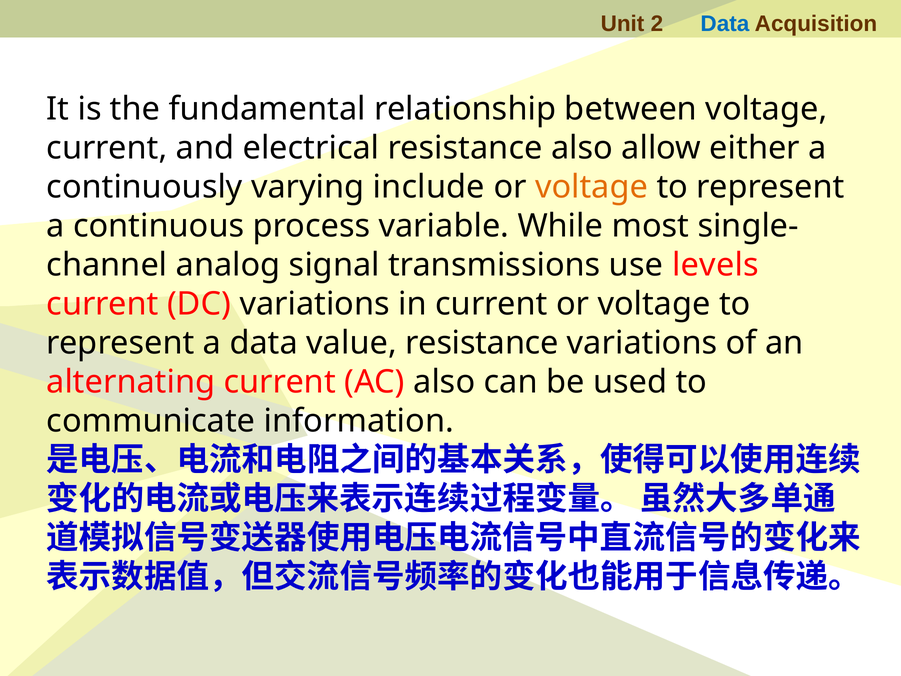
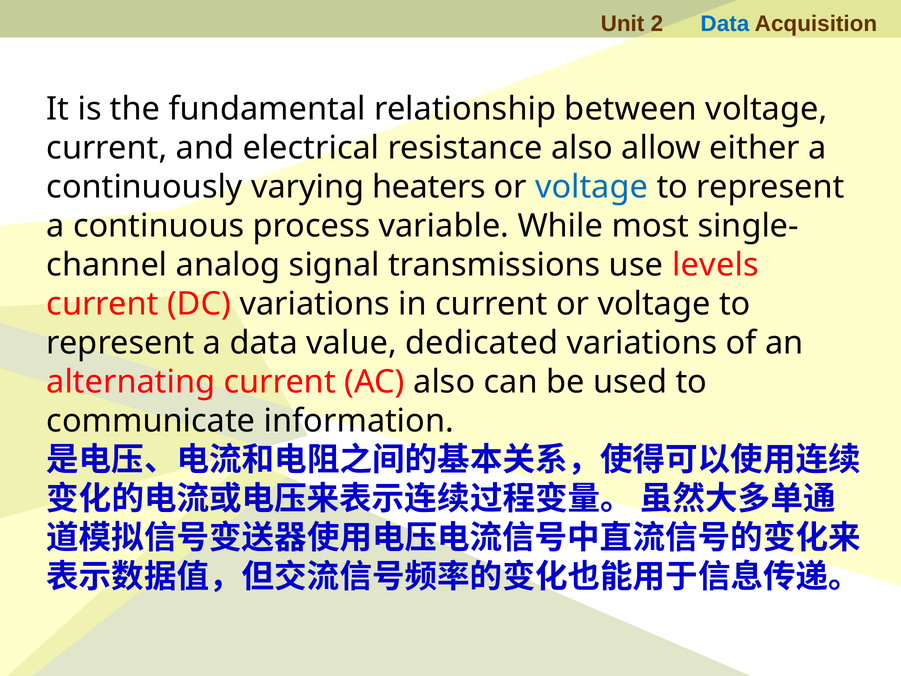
include: include -> heaters
voltage at (592, 187) colour: orange -> blue
value resistance: resistance -> dedicated
